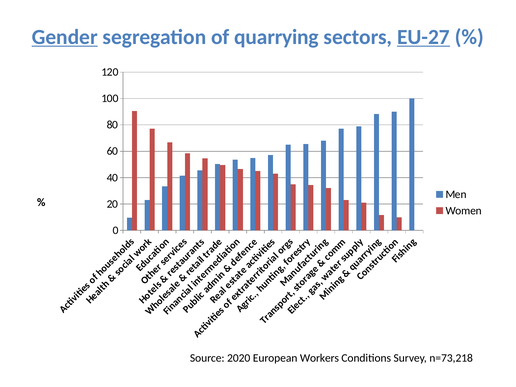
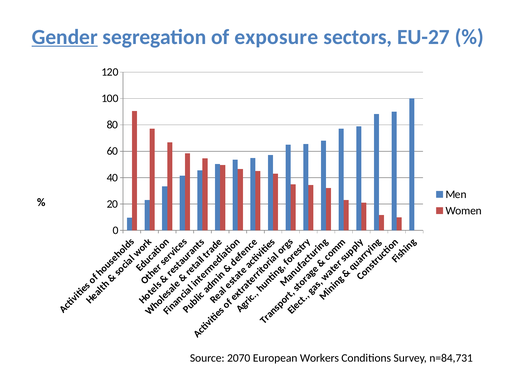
quarrying: quarrying -> exposure
EU-27 underline: present -> none
2020: 2020 -> 2070
n=73,218: n=73,218 -> n=84,731
